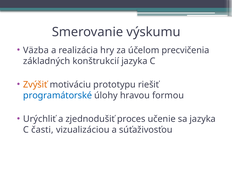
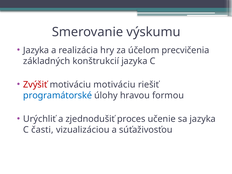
Väzba at (36, 50): Väzba -> Jazyka
Zvýšiť colour: orange -> red
motiváciu prototypu: prototypu -> motiváciu
